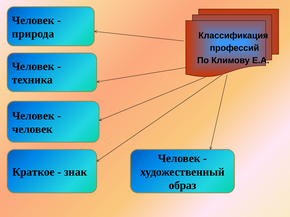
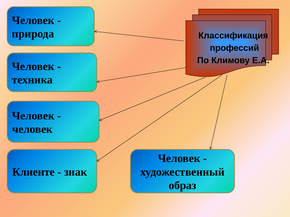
Краткое: Краткое -> Клиенте
